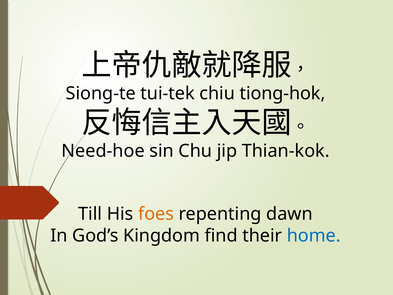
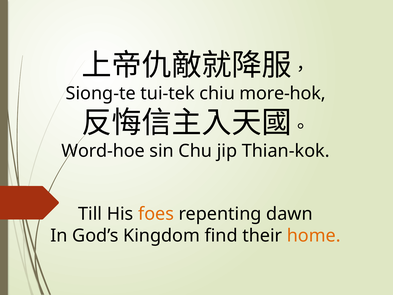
tiong-hok: tiong-hok -> more-hok
Need-hoe: Need-hoe -> Word-hoe
home colour: blue -> orange
